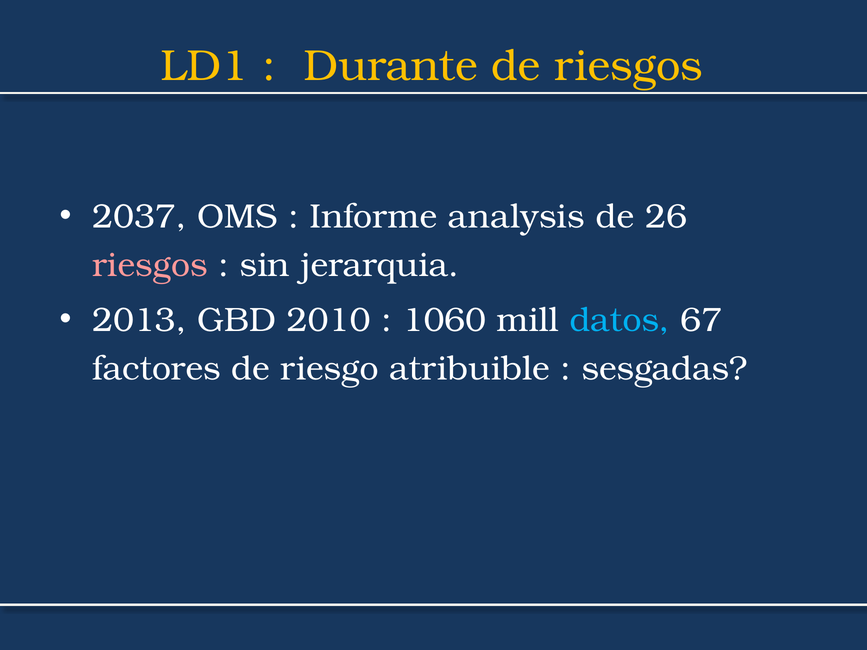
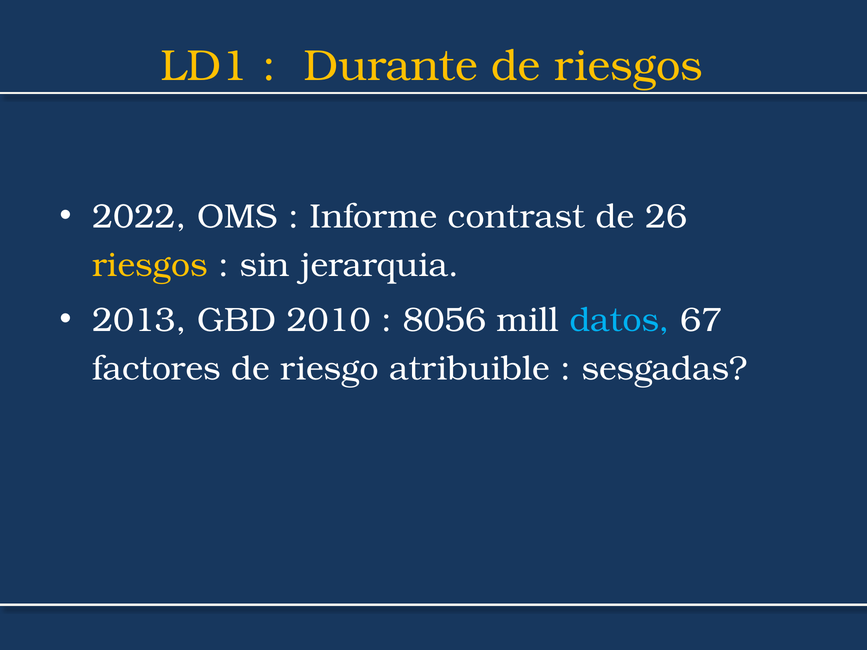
2037: 2037 -> 2022
analysis: analysis -> contrast
riesgos at (150, 265) colour: pink -> yellow
1060: 1060 -> 8056
